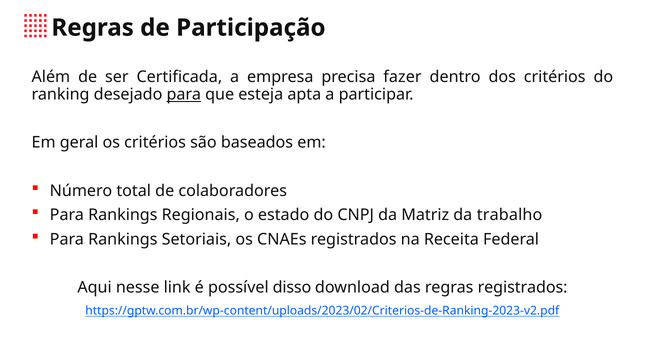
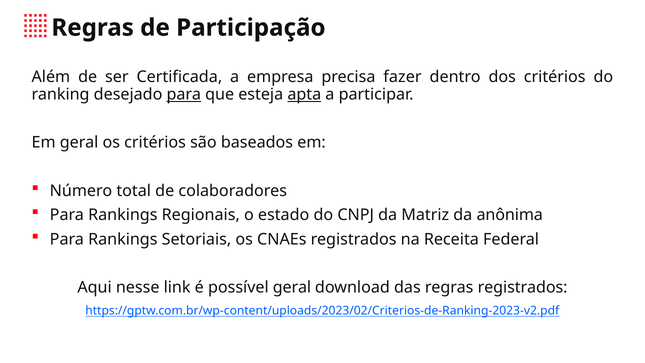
apta underline: none -> present
trabalho: trabalho -> anônima
possível disso: disso -> geral
